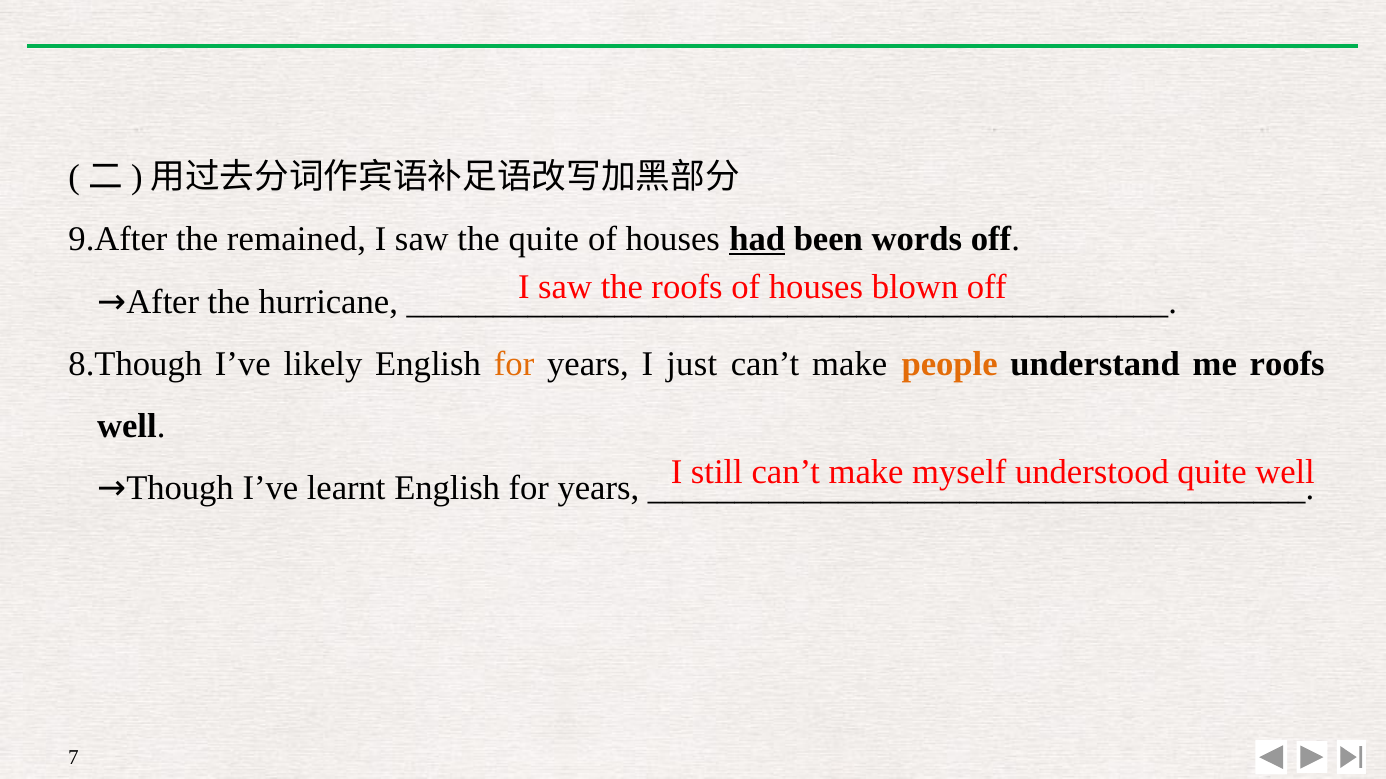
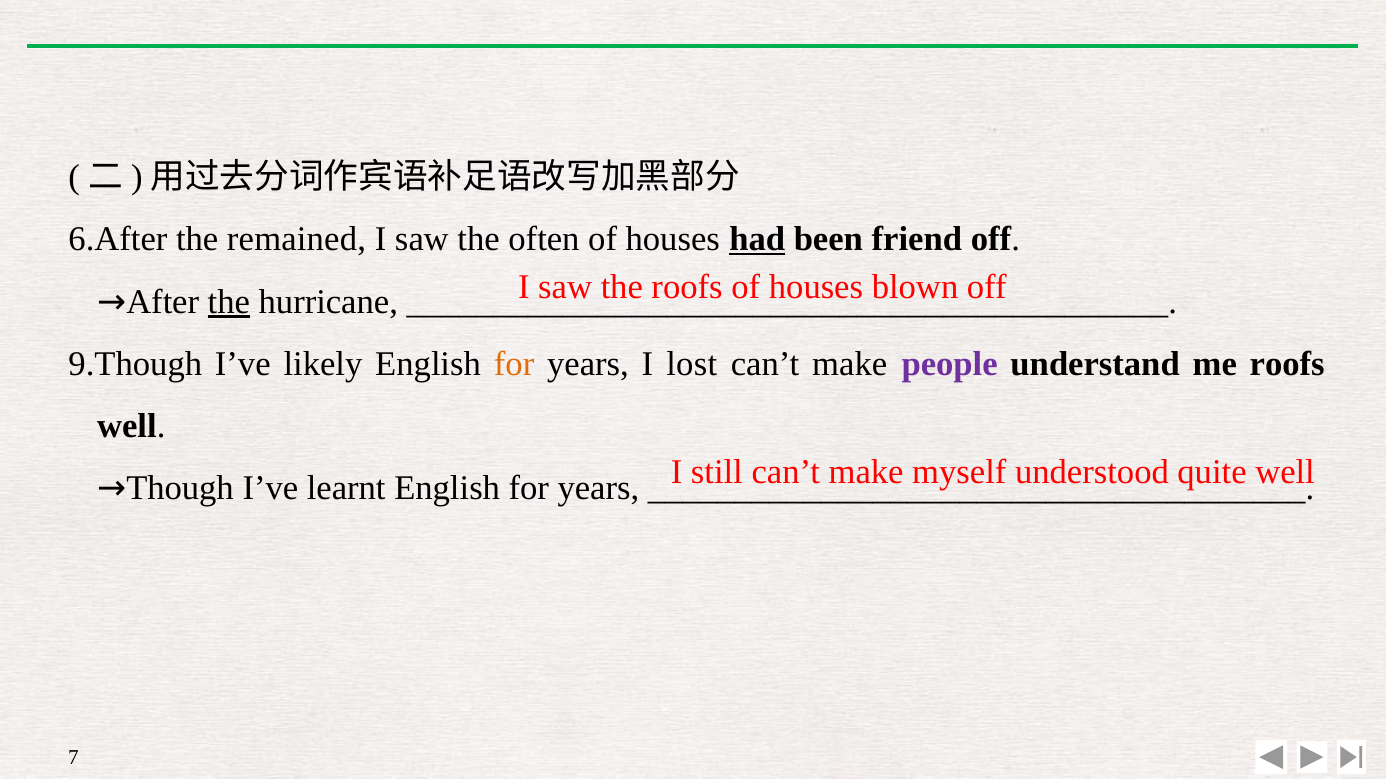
9.After: 9.After -> 6.After
the quite: quite -> often
words: words -> friend
the at (229, 302) underline: none -> present
8.Though: 8.Though -> 9.Though
just: just -> lost
people colour: orange -> purple
